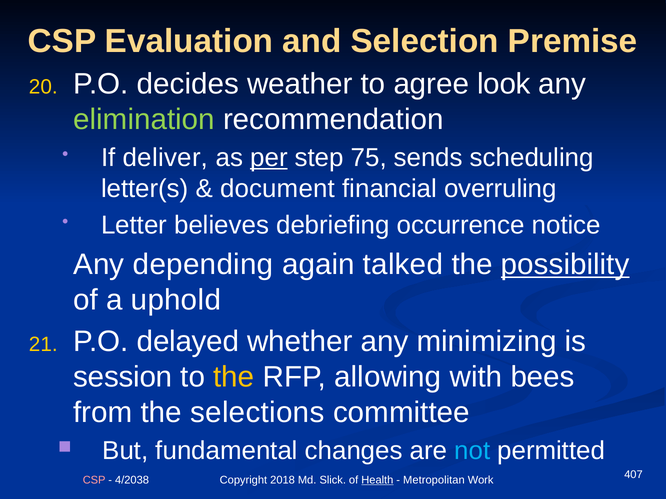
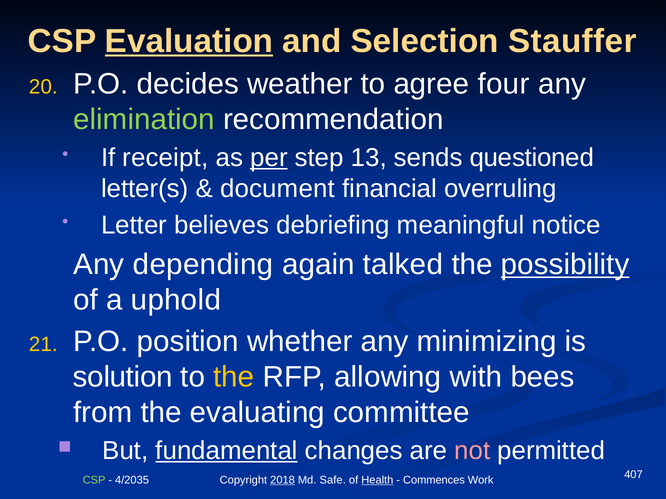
Evaluation underline: none -> present
Premise: Premise -> Stauffer
look: look -> four
deliver: deliver -> receipt
75: 75 -> 13
scheduling: scheduling -> questioned
occurrence: occurrence -> meaningful
delayed: delayed -> position
session: session -> solution
selections: selections -> evaluating
fundamental underline: none -> present
not colour: light blue -> pink
CSP at (94, 481) colour: pink -> light green
4/2038: 4/2038 -> 4/2035
2018 underline: none -> present
Slick: Slick -> Safe
Metropolitan: Metropolitan -> Commences
